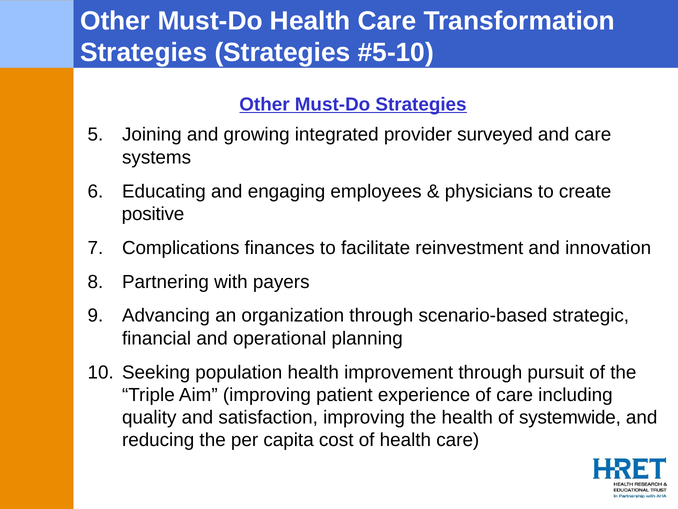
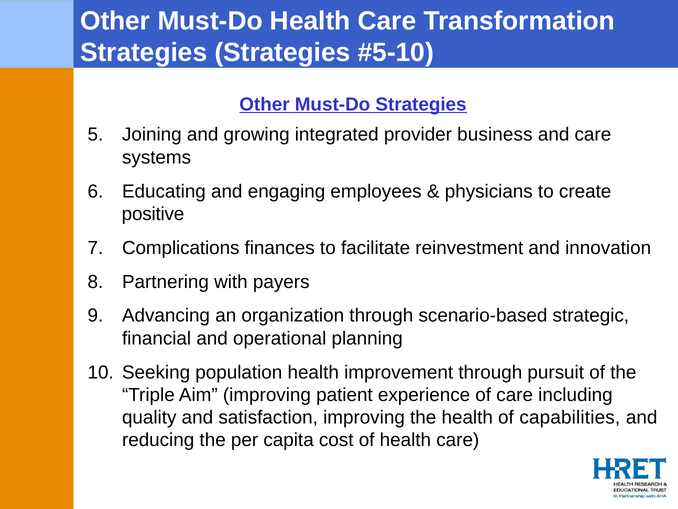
surveyed: surveyed -> business
systemwide: systemwide -> capabilities
